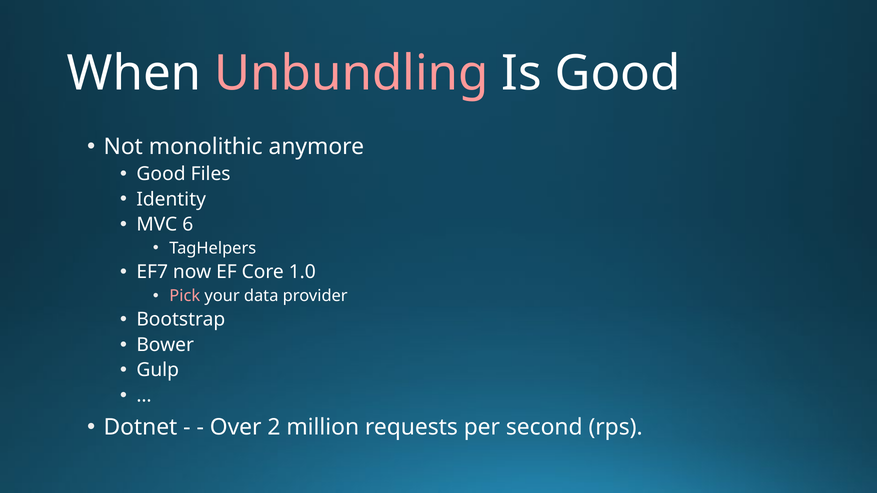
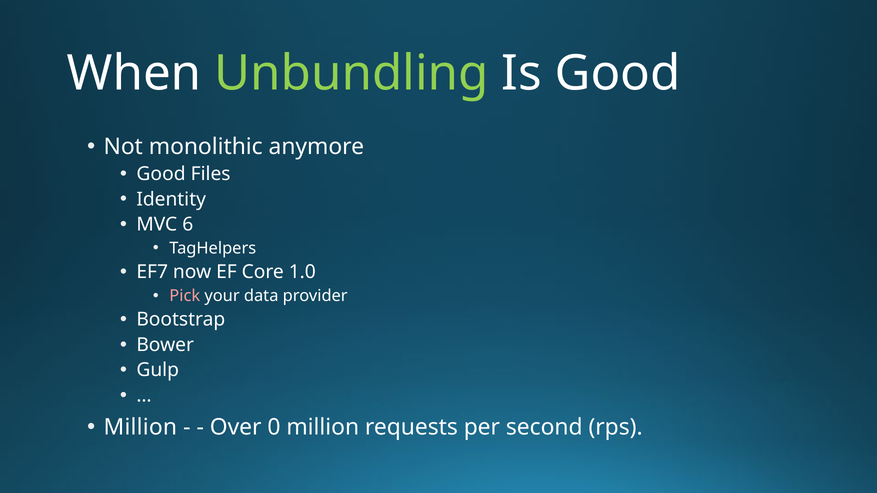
Unbundling colour: pink -> light green
Dotnet at (140, 427): Dotnet -> Million
2: 2 -> 0
